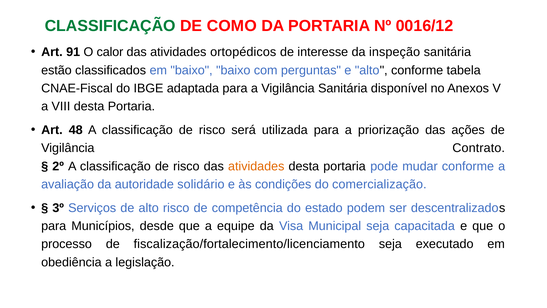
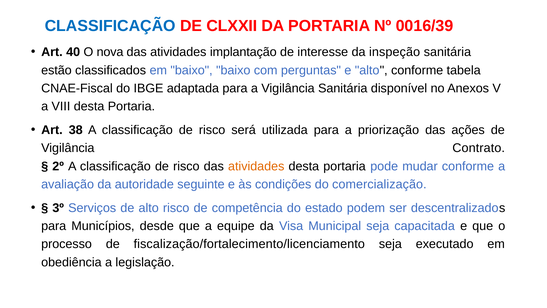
CLASSIFICAÇÃO at (110, 26) colour: green -> blue
COMO: COMO -> CLXXII
0016/12: 0016/12 -> 0016/39
91: 91 -> 40
calor: calor -> nova
ortopédicos: ortopédicos -> implantação
48: 48 -> 38
solidário: solidário -> seguinte
